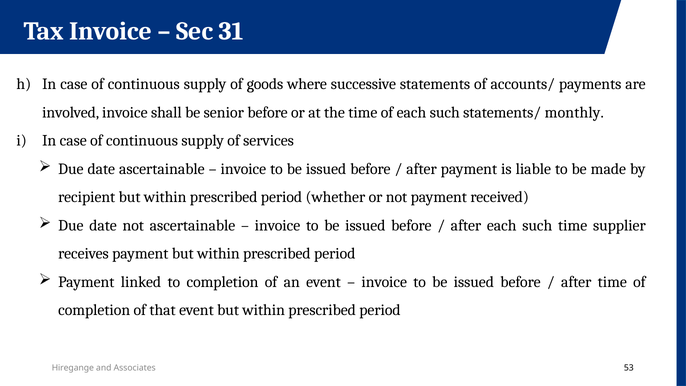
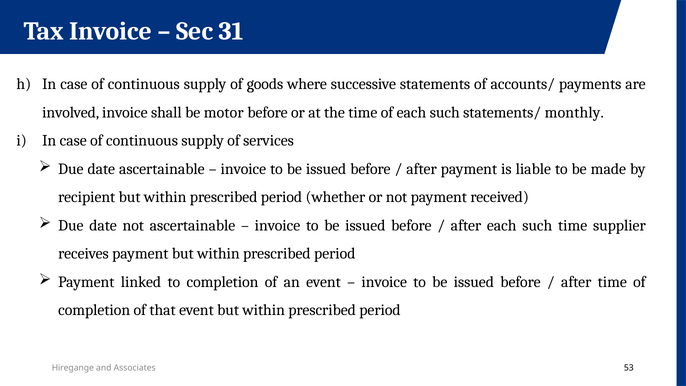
senior: senior -> motor
